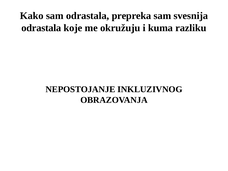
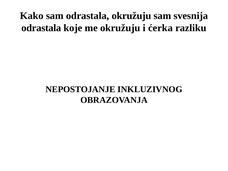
odrastala prepreka: prepreka -> okružuju
kuma: kuma -> ćerka
